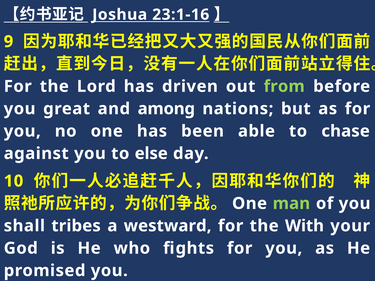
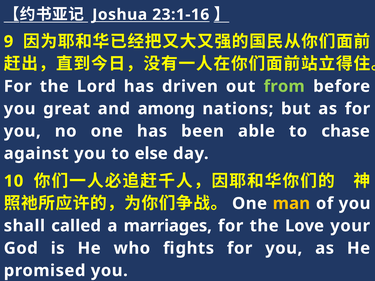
man colour: light green -> yellow
tribes: tribes -> called
westward: westward -> marriages
With: With -> Love
